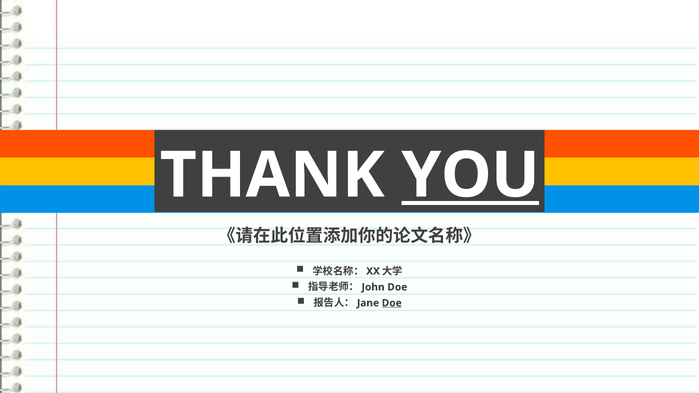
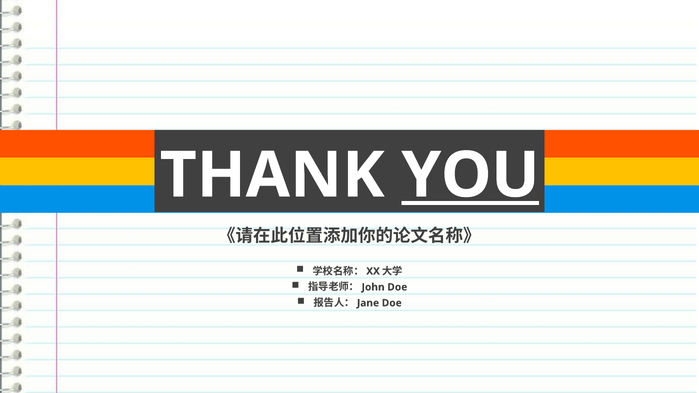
Doe at (392, 303) underline: present -> none
